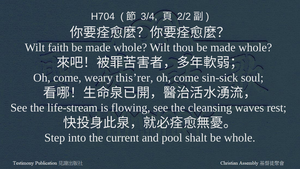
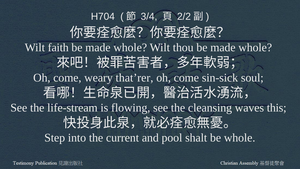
this’rer: this’rer -> that’rer
rest: rest -> this
